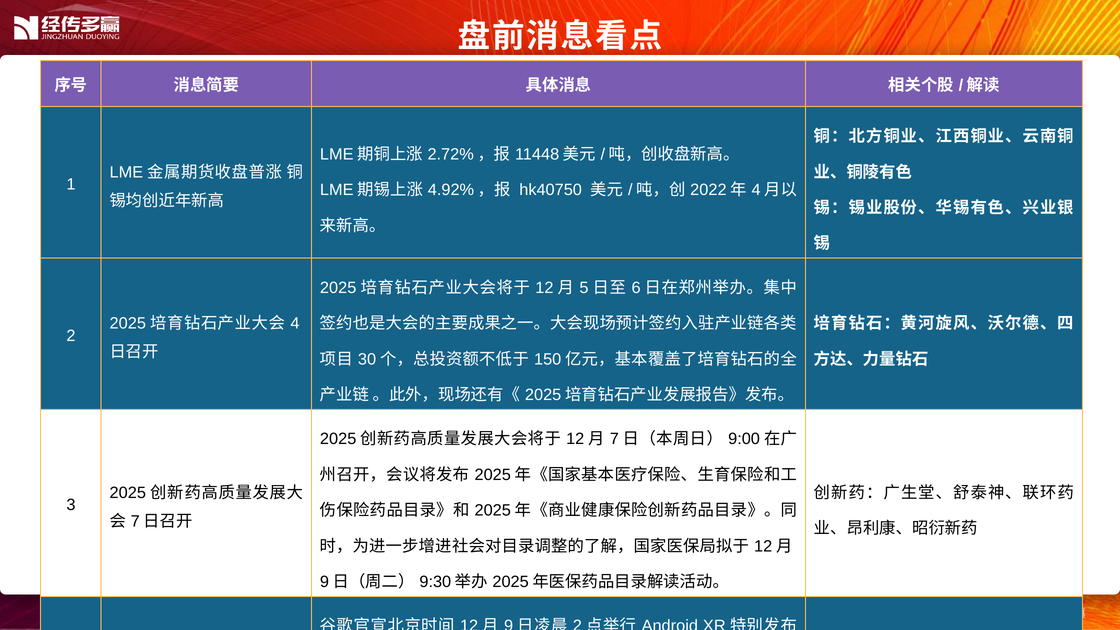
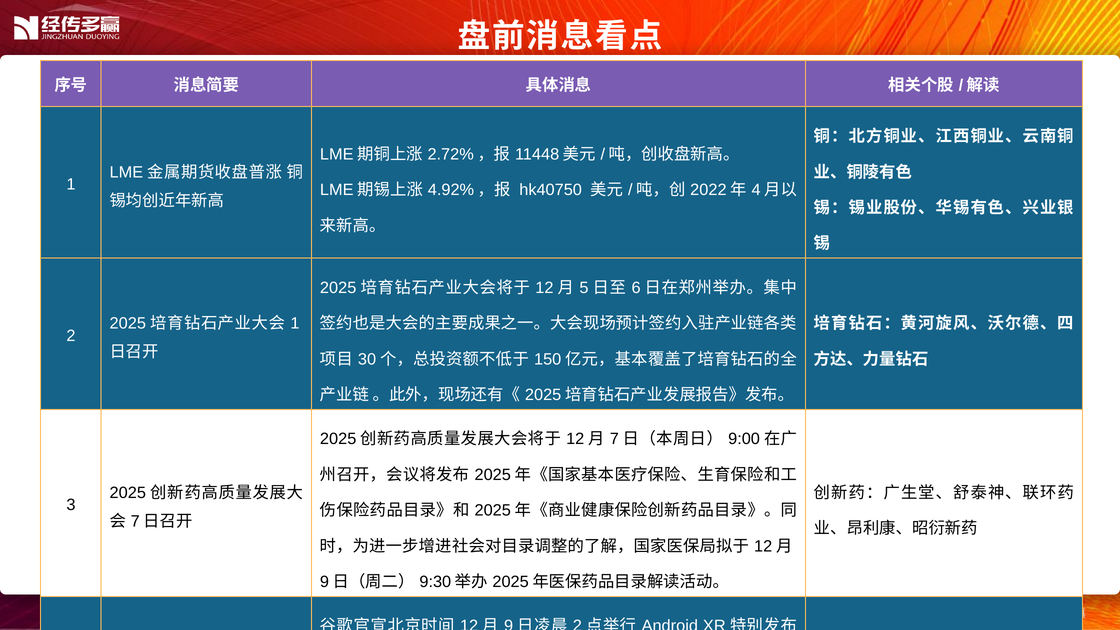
4 at (295, 323): 4 -> 1
